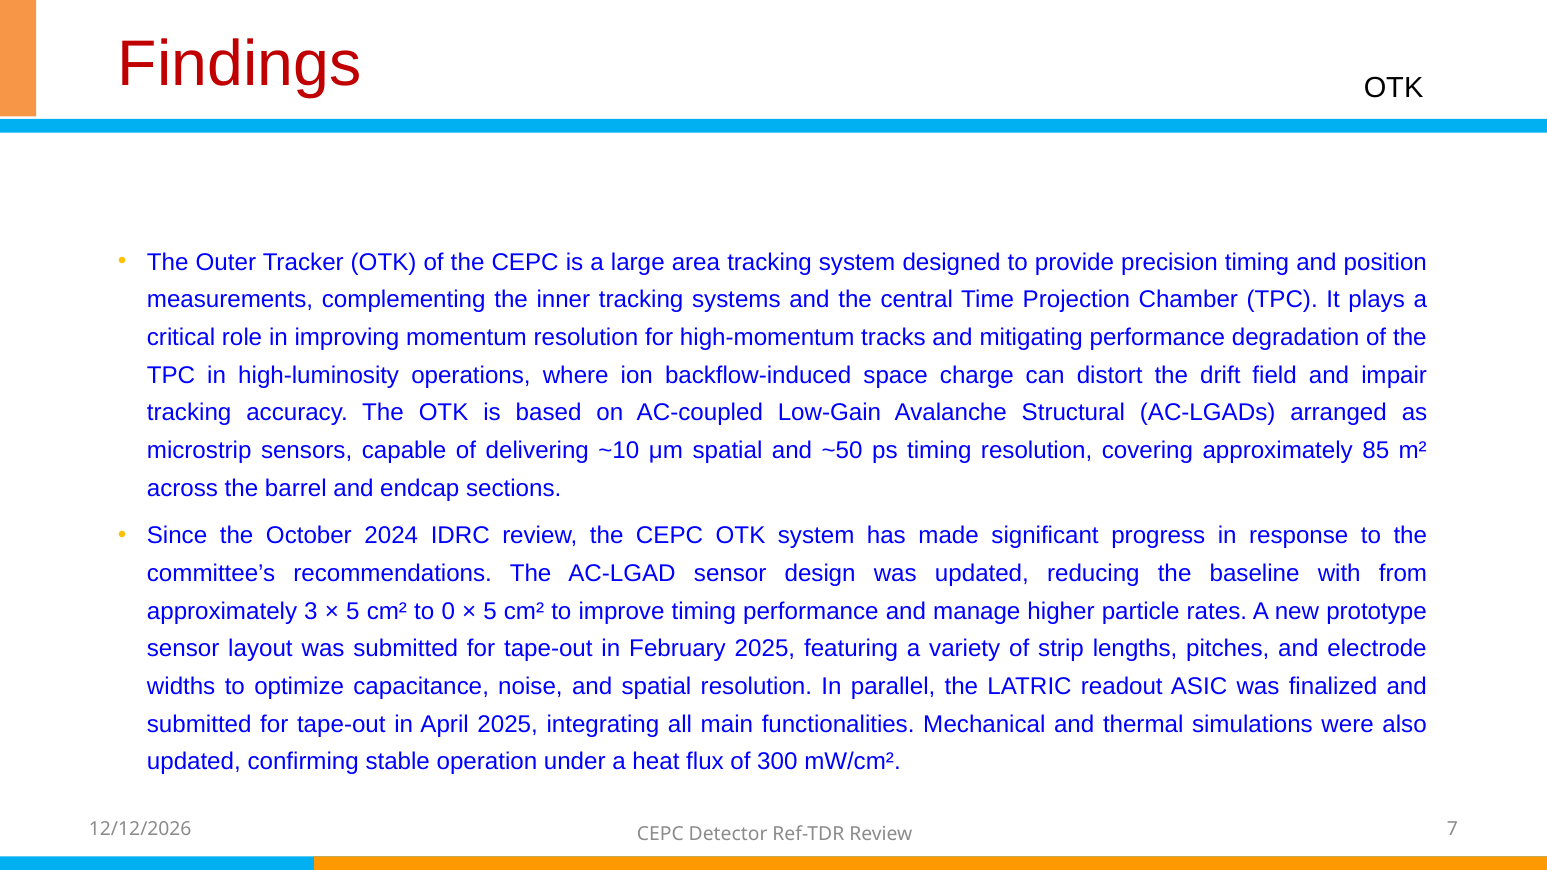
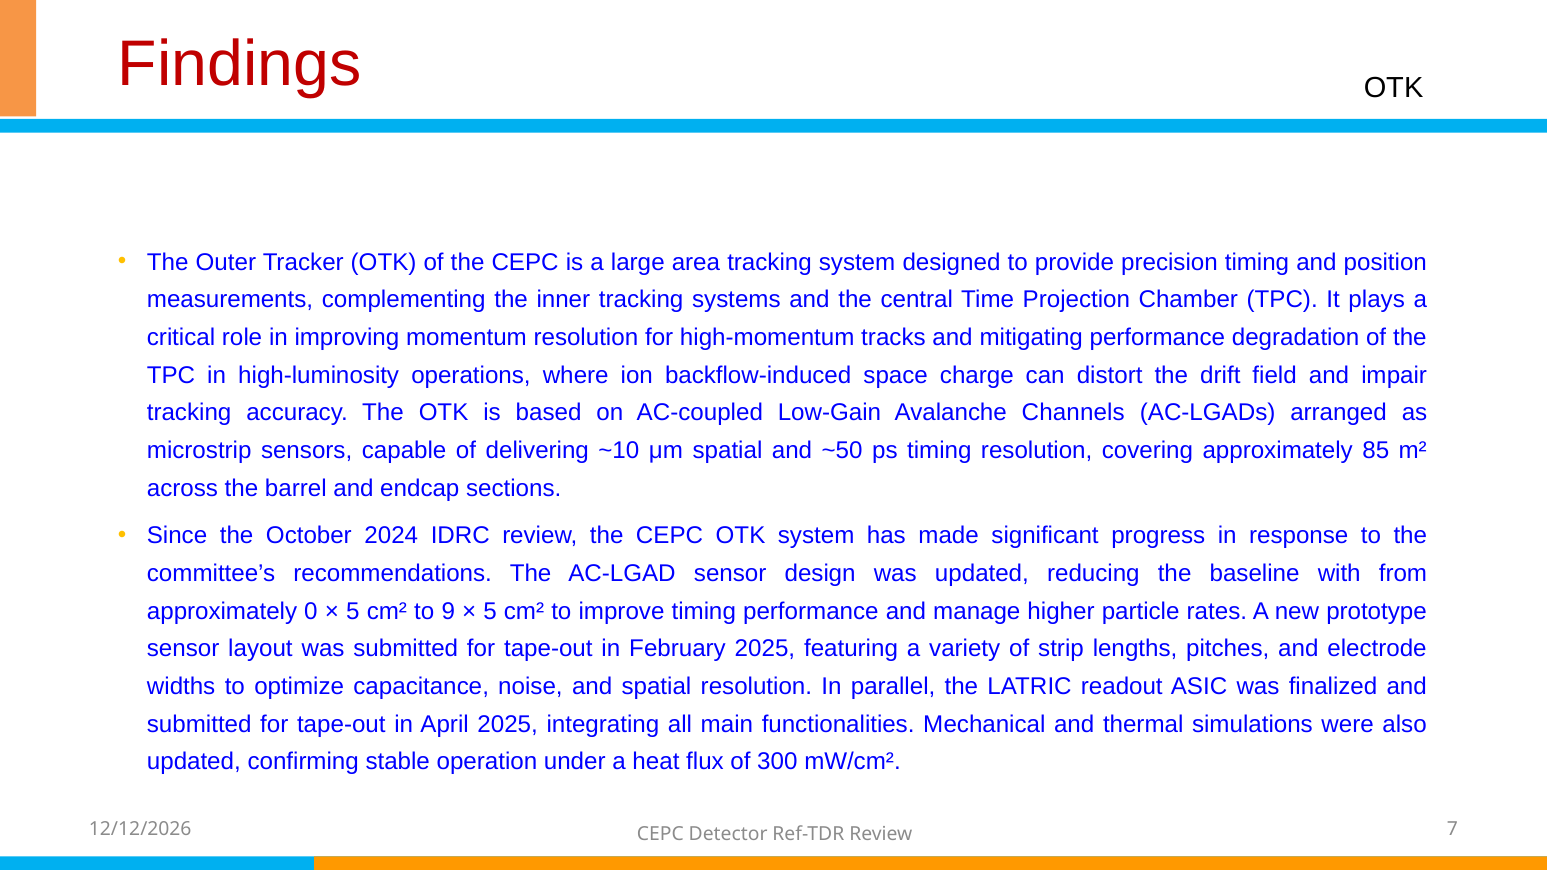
Structural: Structural -> Channels
3: 3 -> 0
0: 0 -> 9
